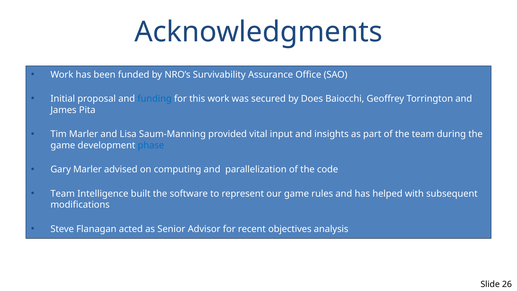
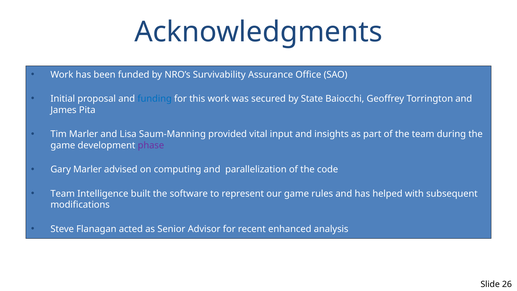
Does: Does -> State
phase colour: blue -> purple
objectives: objectives -> enhanced
